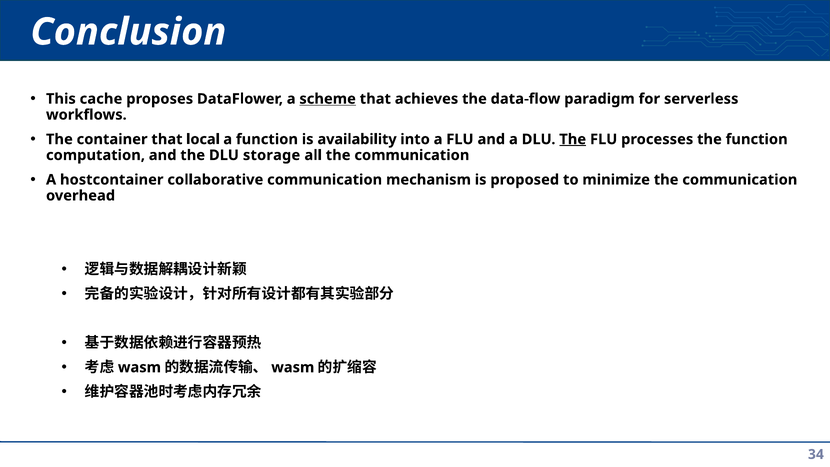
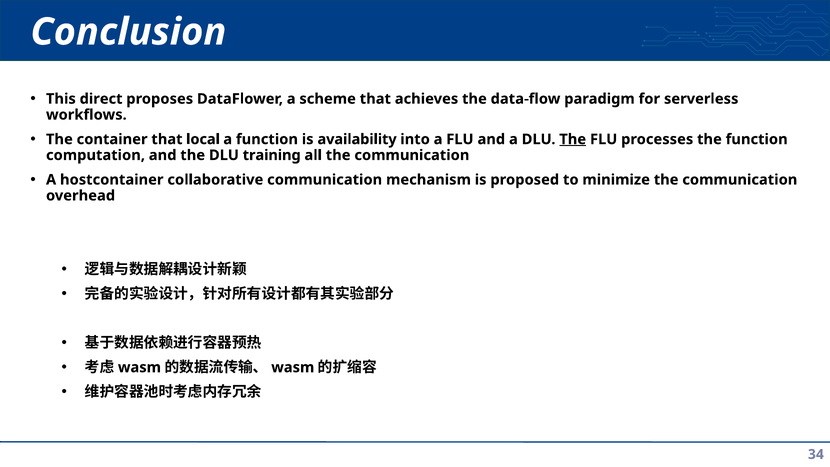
cache: cache -> direct
scheme underline: present -> none
storage: storage -> training
